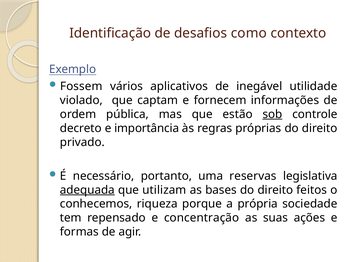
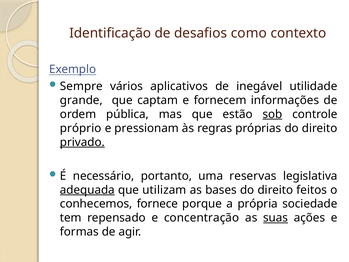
Fossem: Fossem -> Sempre
violado: violado -> grande
decreto: decreto -> próprio
importância: importância -> pressionam
privado underline: none -> present
riqueza: riqueza -> fornece
suas underline: none -> present
